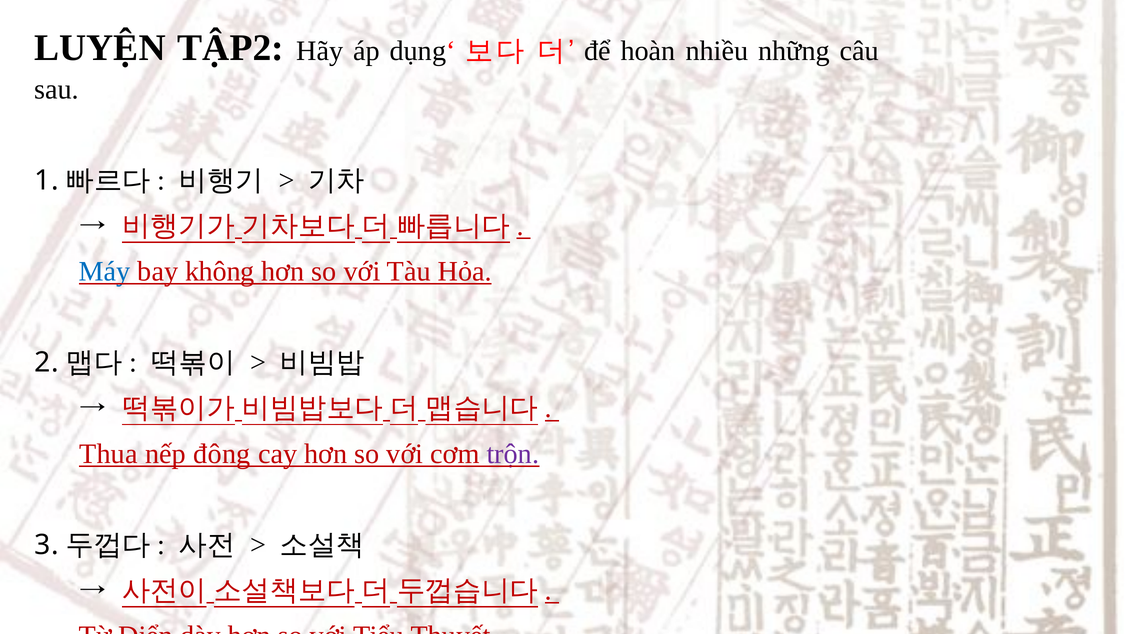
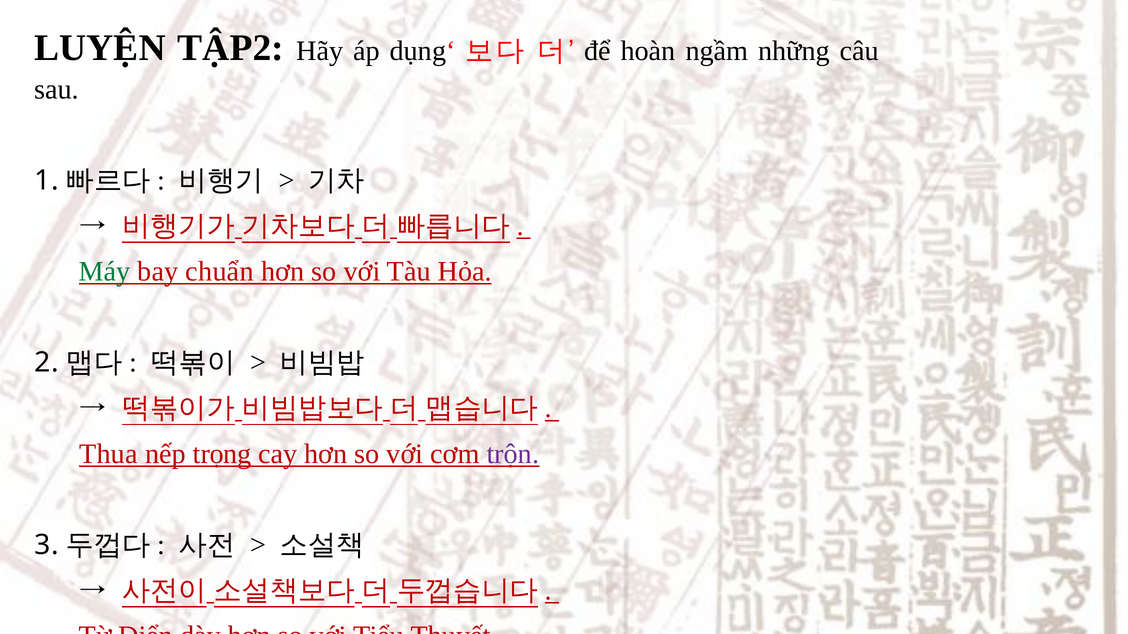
nhiều: nhiều -> ngầm
Máy colour: blue -> green
không: không -> chuẩn
đông: đông -> trọng
